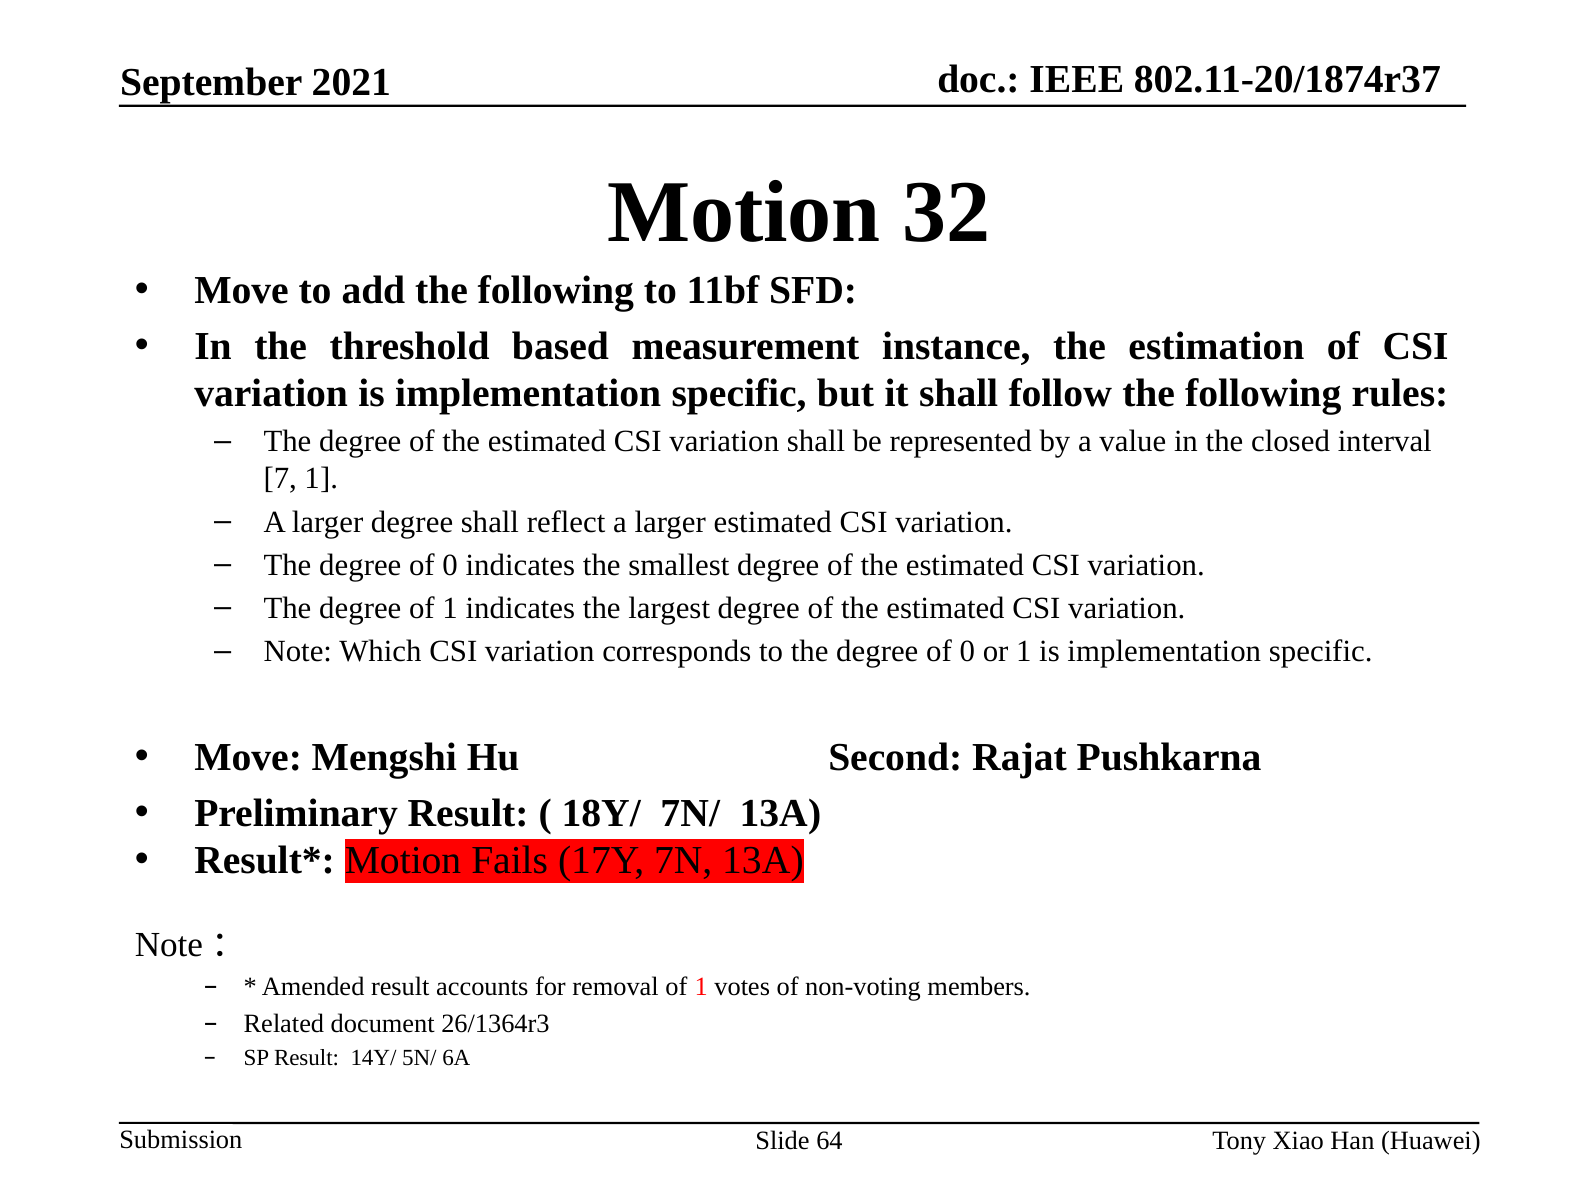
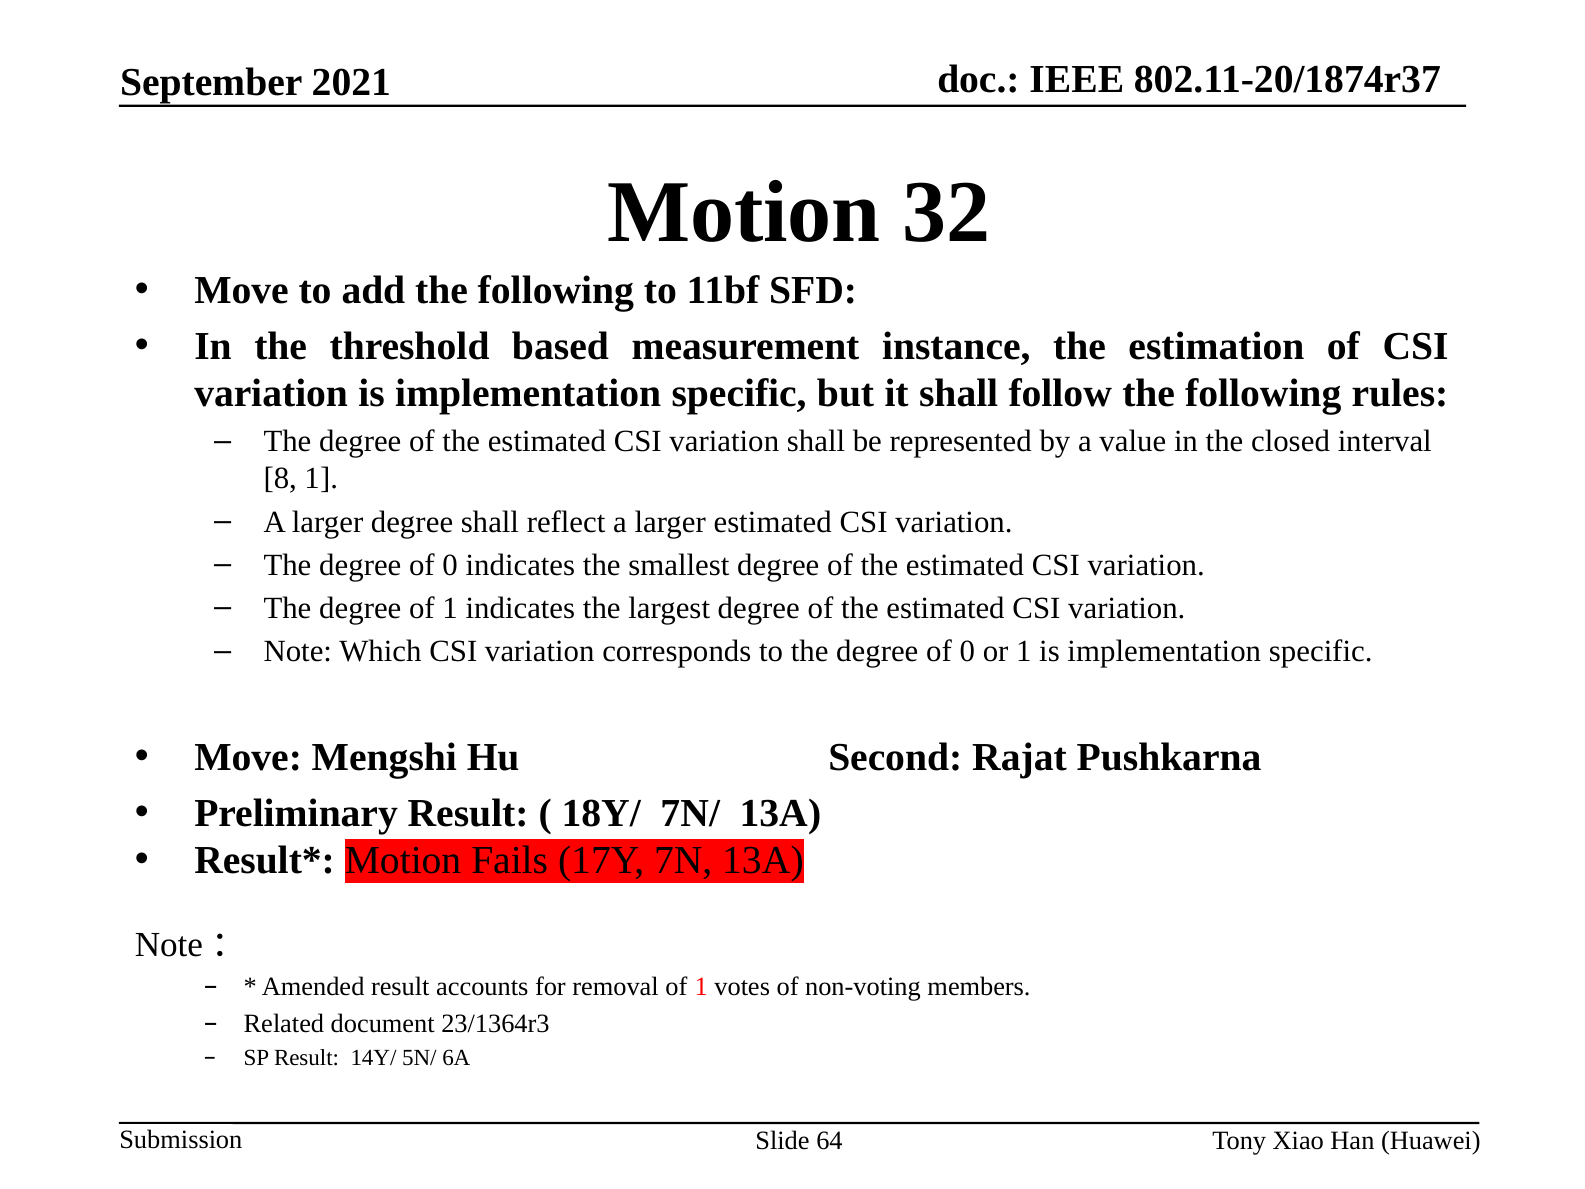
7: 7 -> 8
26/1364r3: 26/1364r3 -> 23/1364r3
